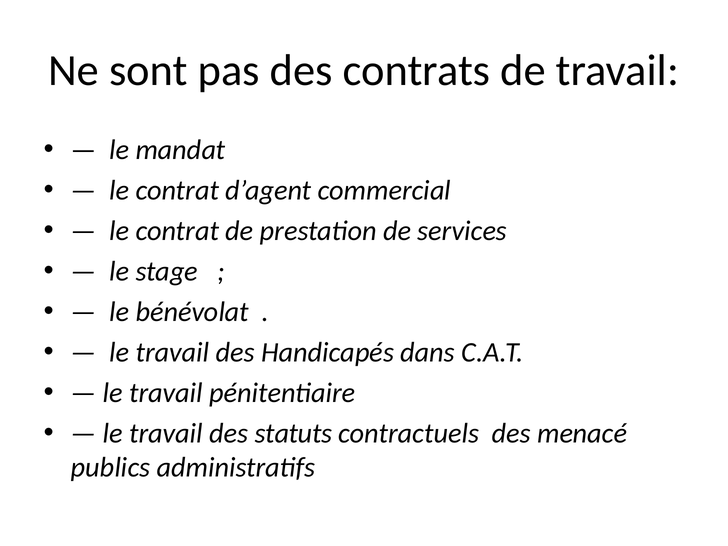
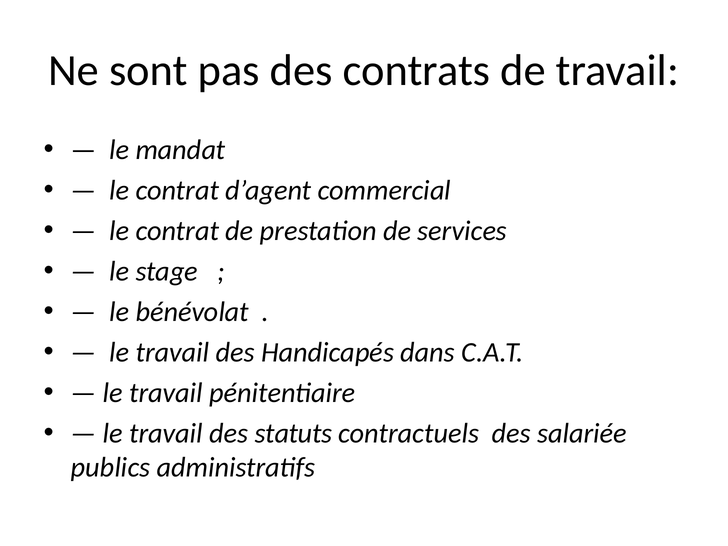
menacé: menacé -> salariée
